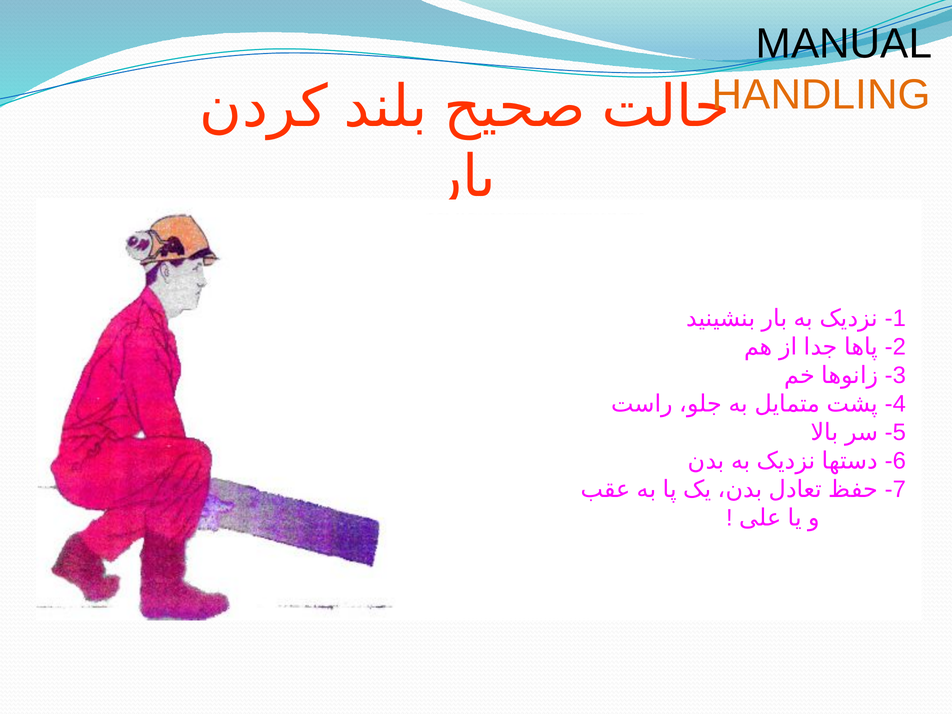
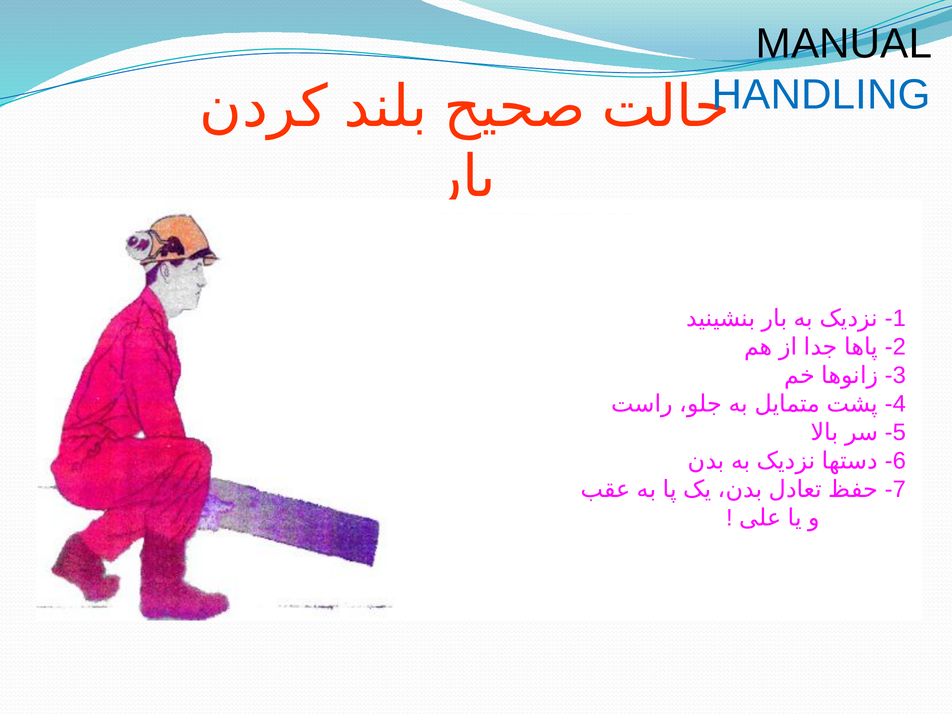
HANDLING colour: orange -> blue
